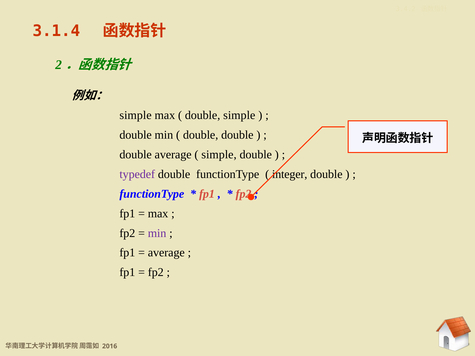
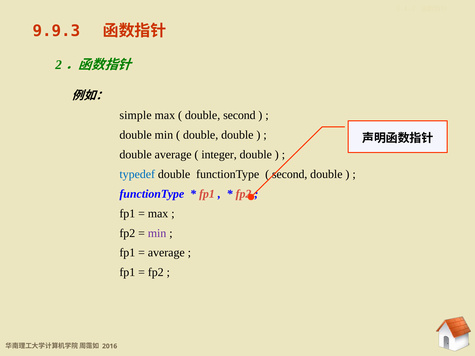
3.1.4: 3.1.4 -> 9.9.3
double simple: simple -> second
simple at (219, 155): simple -> integer
typedef colour: purple -> blue
integer at (290, 174): integer -> second
